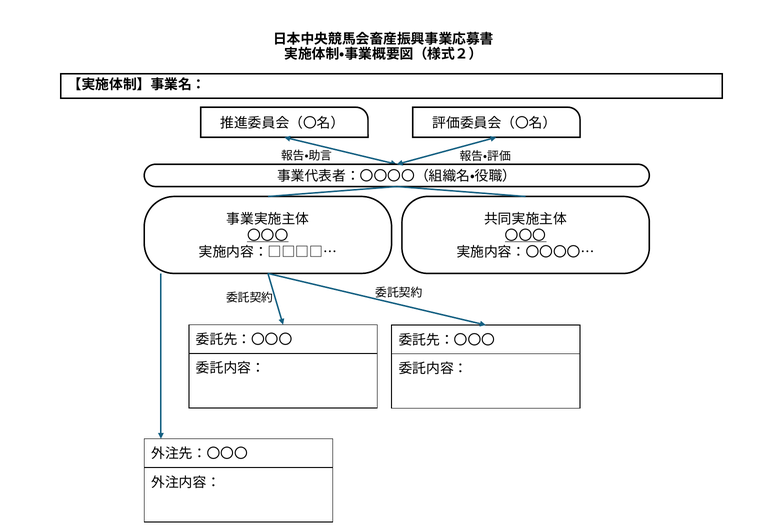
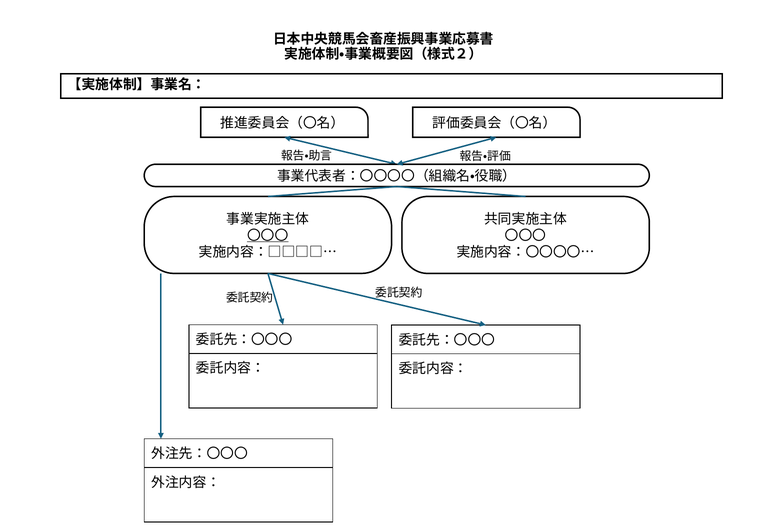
〇〇〇 at (526, 236) underline: present -> none
